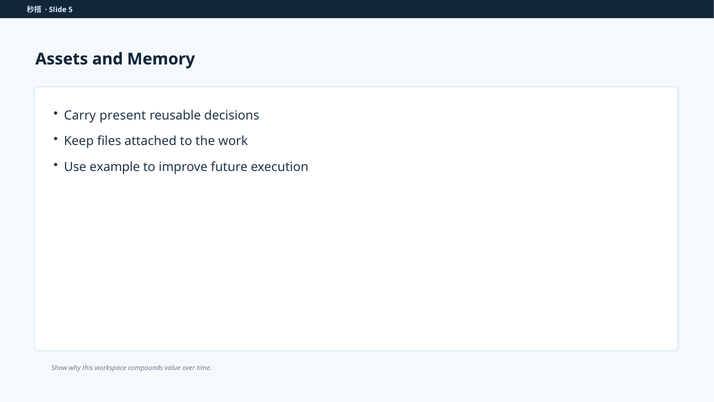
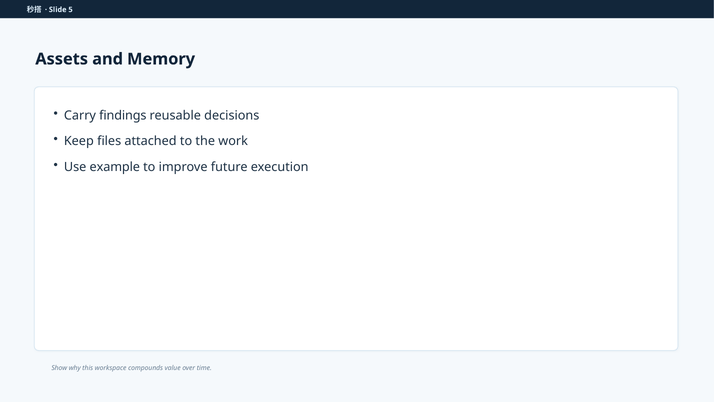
present: present -> findings
